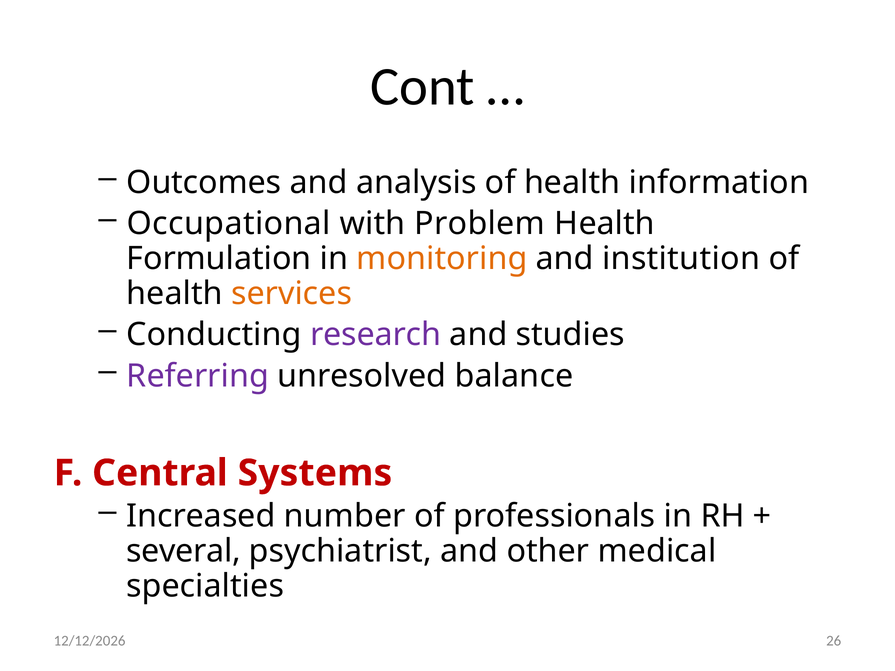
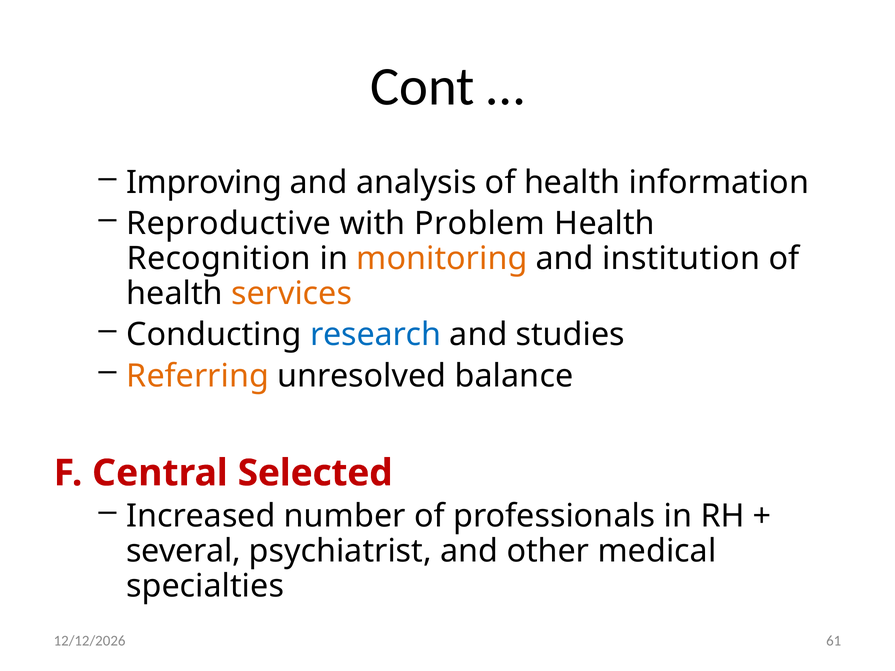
Outcomes: Outcomes -> Improving
Occupational: Occupational -> Reproductive
Formulation: Formulation -> Recognition
research colour: purple -> blue
Referring colour: purple -> orange
Systems: Systems -> Selected
26: 26 -> 61
